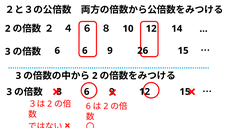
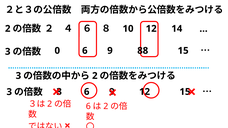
6 at (57, 51): 6 -> 0
26: 26 -> 88
